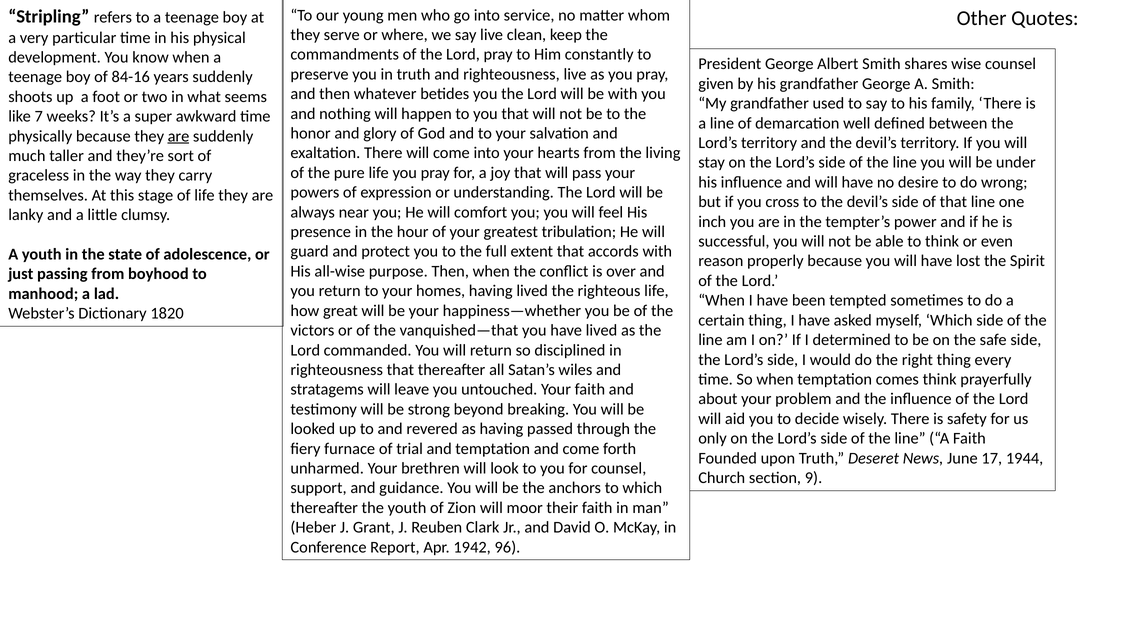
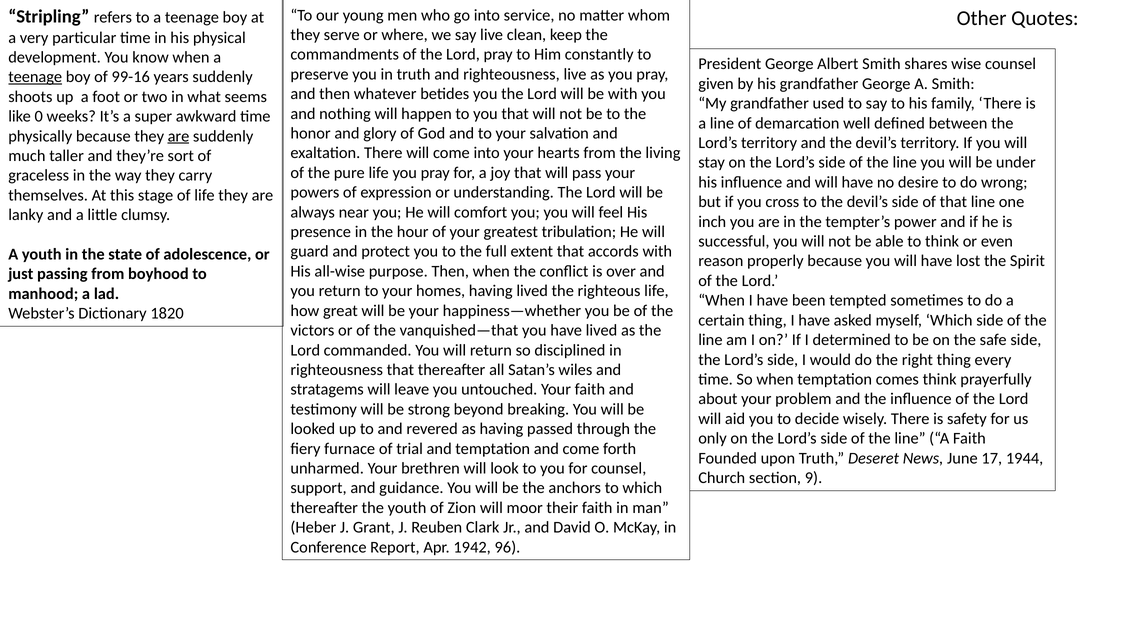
teenage at (35, 77) underline: none -> present
84-16: 84-16 -> 99-16
7: 7 -> 0
